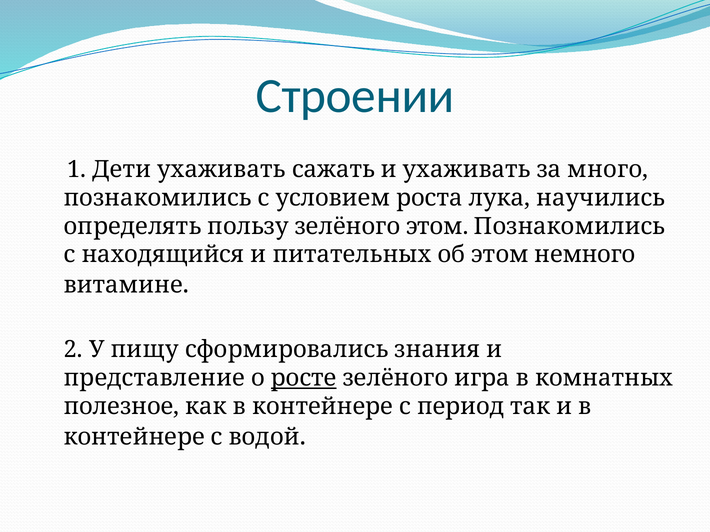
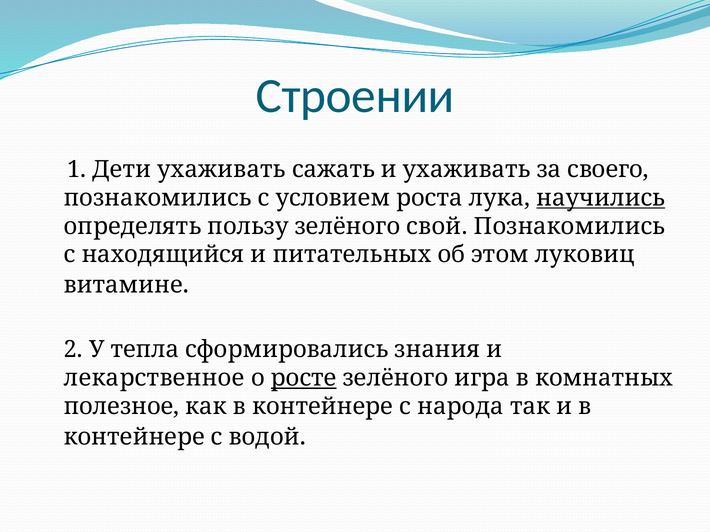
много: много -> своего
научились underline: none -> present
зелёного этом: этом -> свой
немного: немного -> луковиц
пищу: пищу -> тепла
представление: представление -> лекарственное
период: период -> народа
